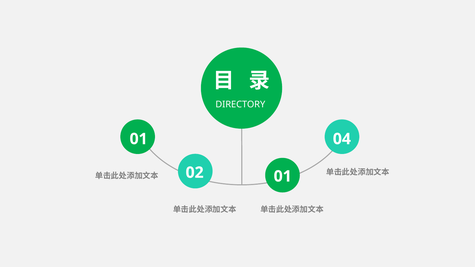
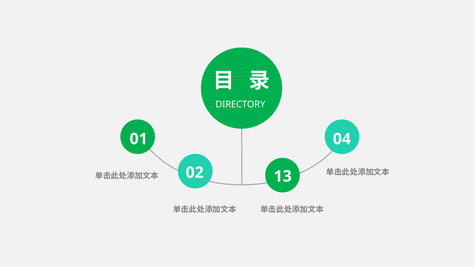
02 01: 01 -> 13
